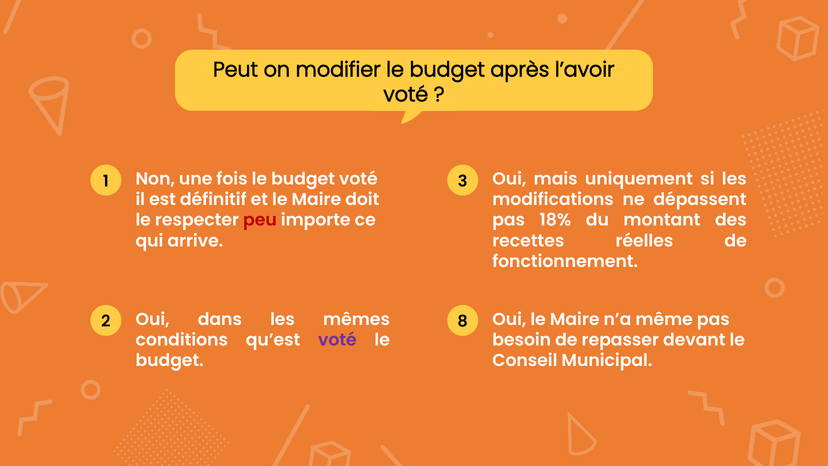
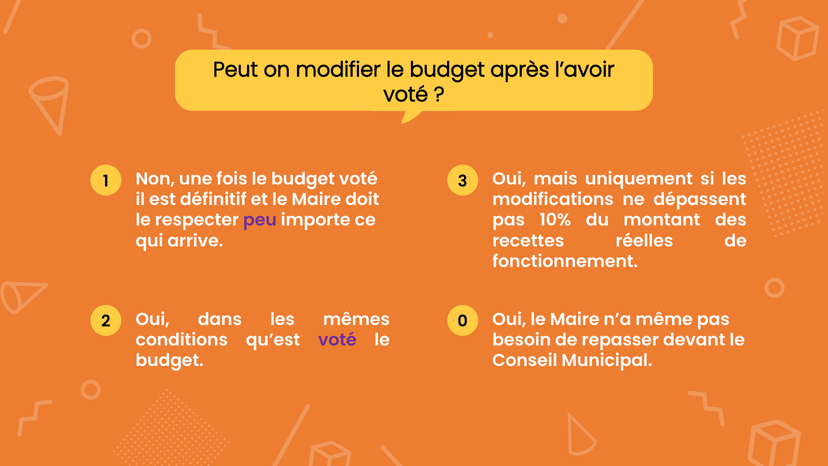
peu colour: red -> purple
18%: 18% -> 10%
8: 8 -> 0
